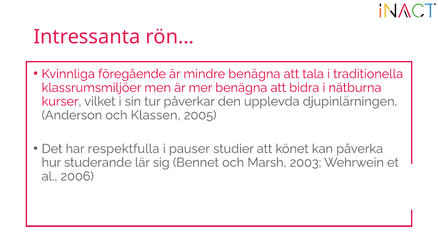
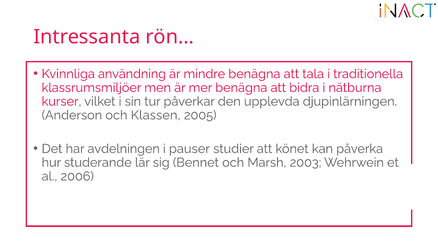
föregående: föregående -> användning
respektfulla: respektfulla -> avdelningen
